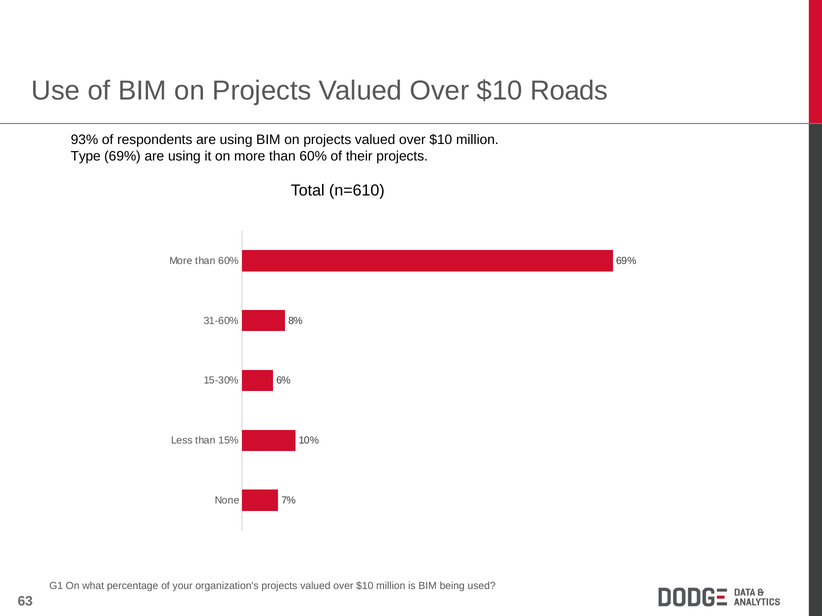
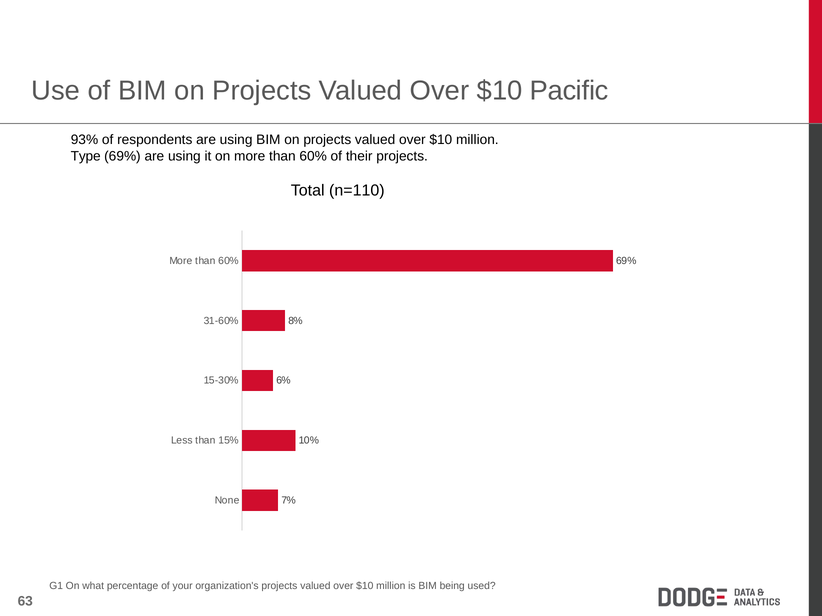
Roads: Roads -> Pacific
n=610: n=610 -> n=110
